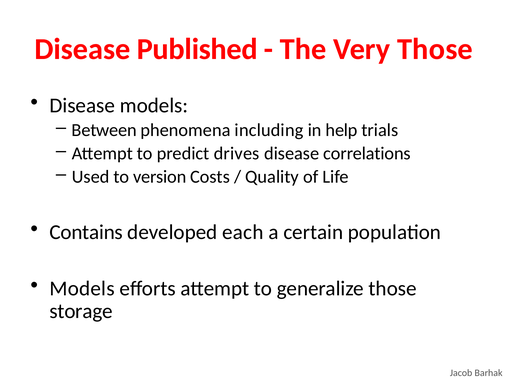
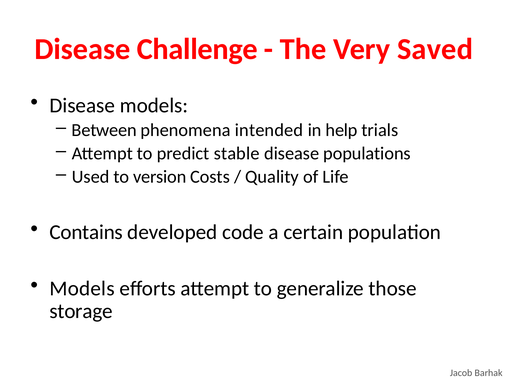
Published: Published -> Challenge
Very Those: Those -> Saved
including: including -> intended
drives: drives -> stable
correlations: correlations -> populations
each: each -> code
